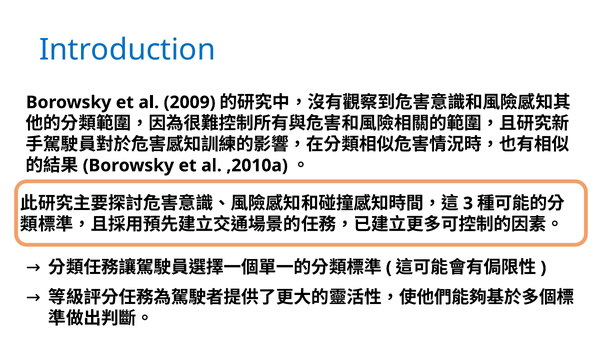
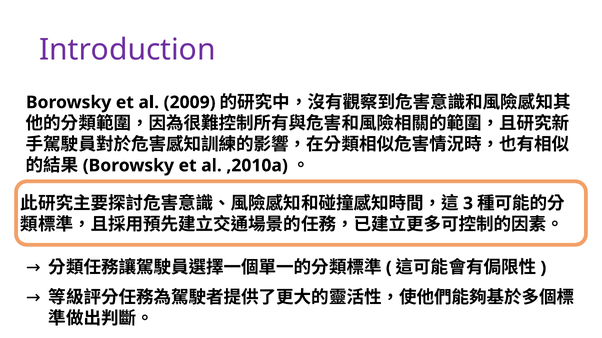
Introduction colour: blue -> purple
